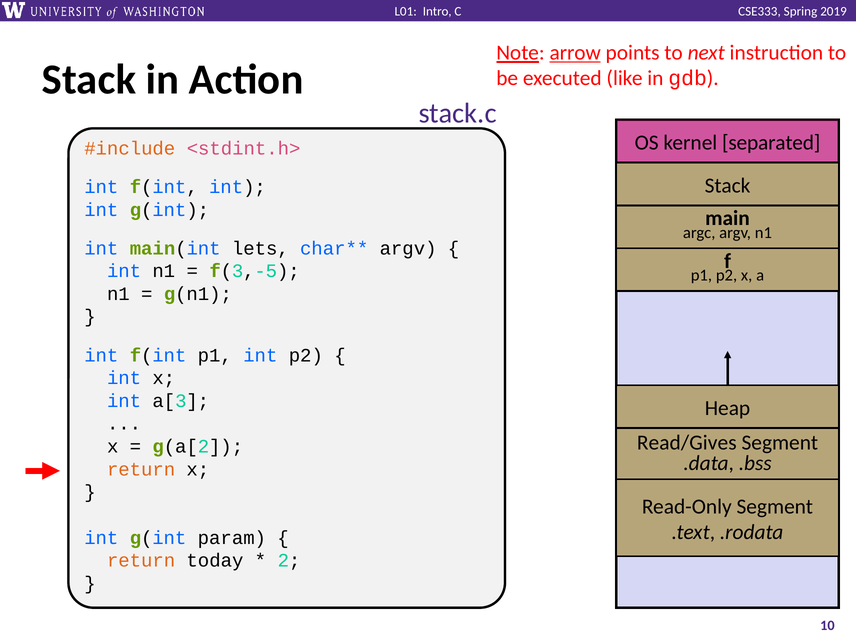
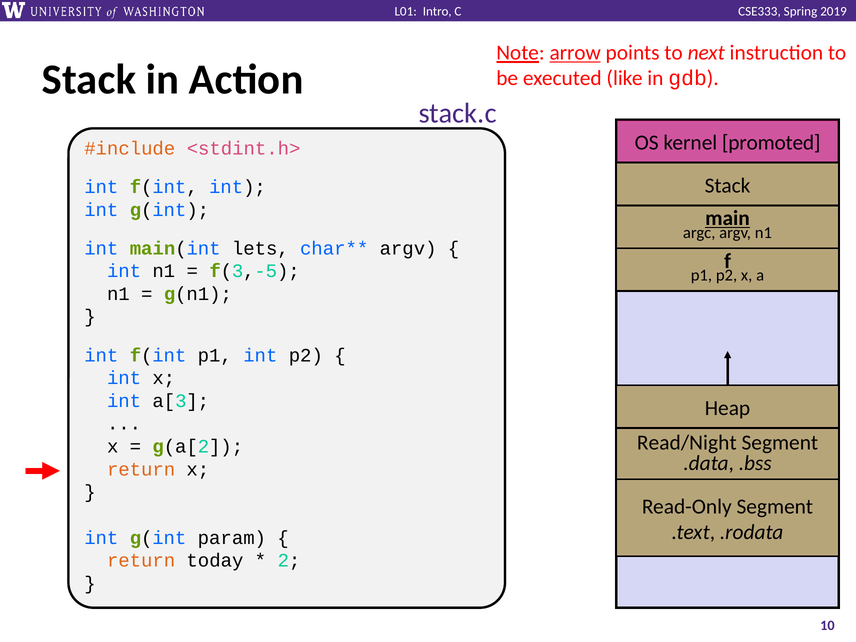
separated: separated -> promoted
main underline: none -> present
Read/Gives: Read/Gives -> Read/Night
